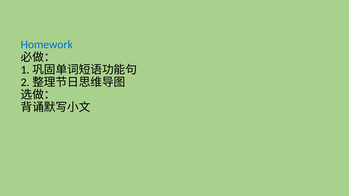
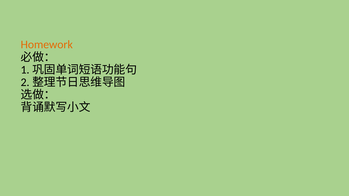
Homework colour: blue -> orange
